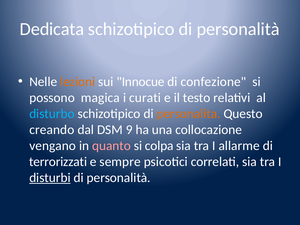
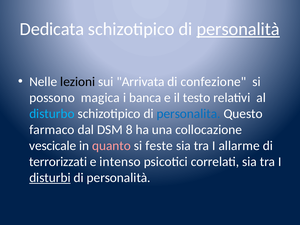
personalità at (238, 29) underline: none -> present
lezioni colour: orange -> black
Innocue: Innocue -> Arrivata
curati: curati -> banca
personalita colour: orange -> blue
creando: creando -> farmaco
9: 9 -> 8
vengano: vengano -> vescicale
colpa: colpa -> feste
sempre: sempre -> intenso
